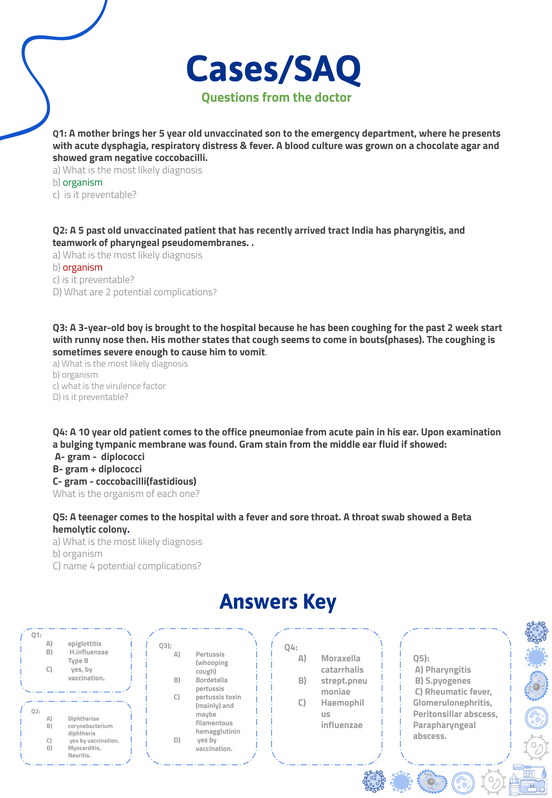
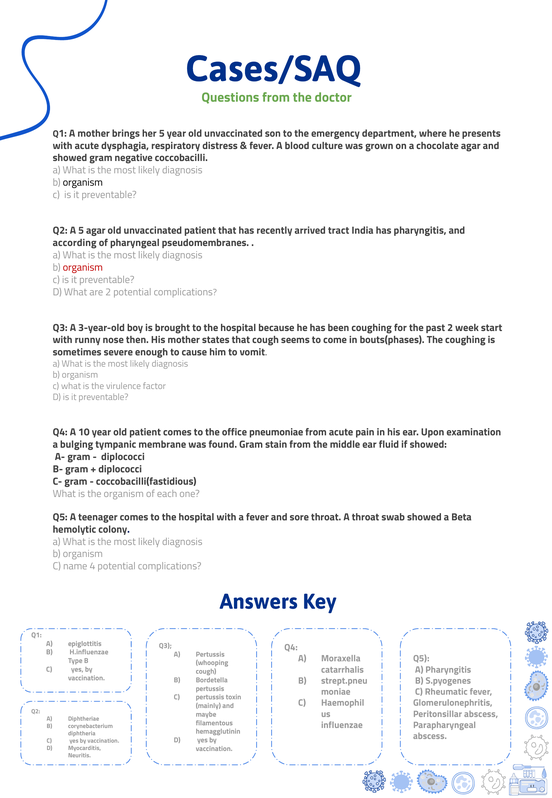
organism at (83, 182) colour: green -> black
5 past: past -> agar
teamwork: teamwork -> according
